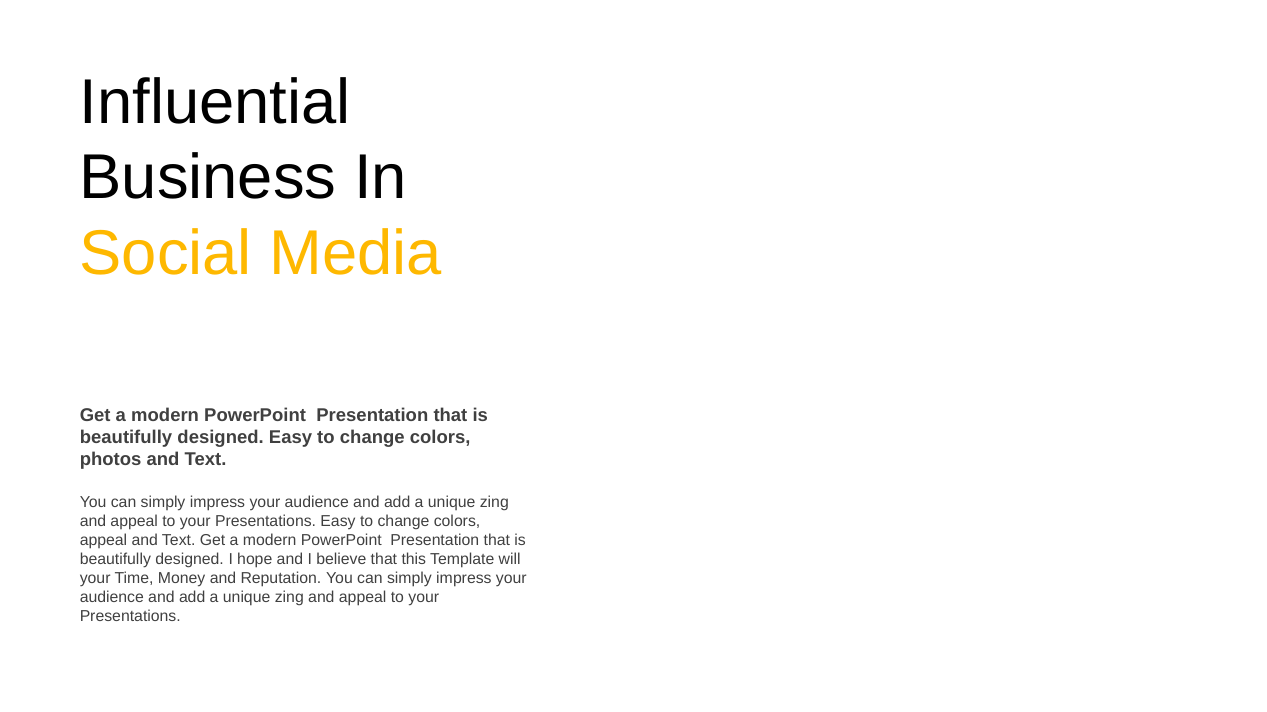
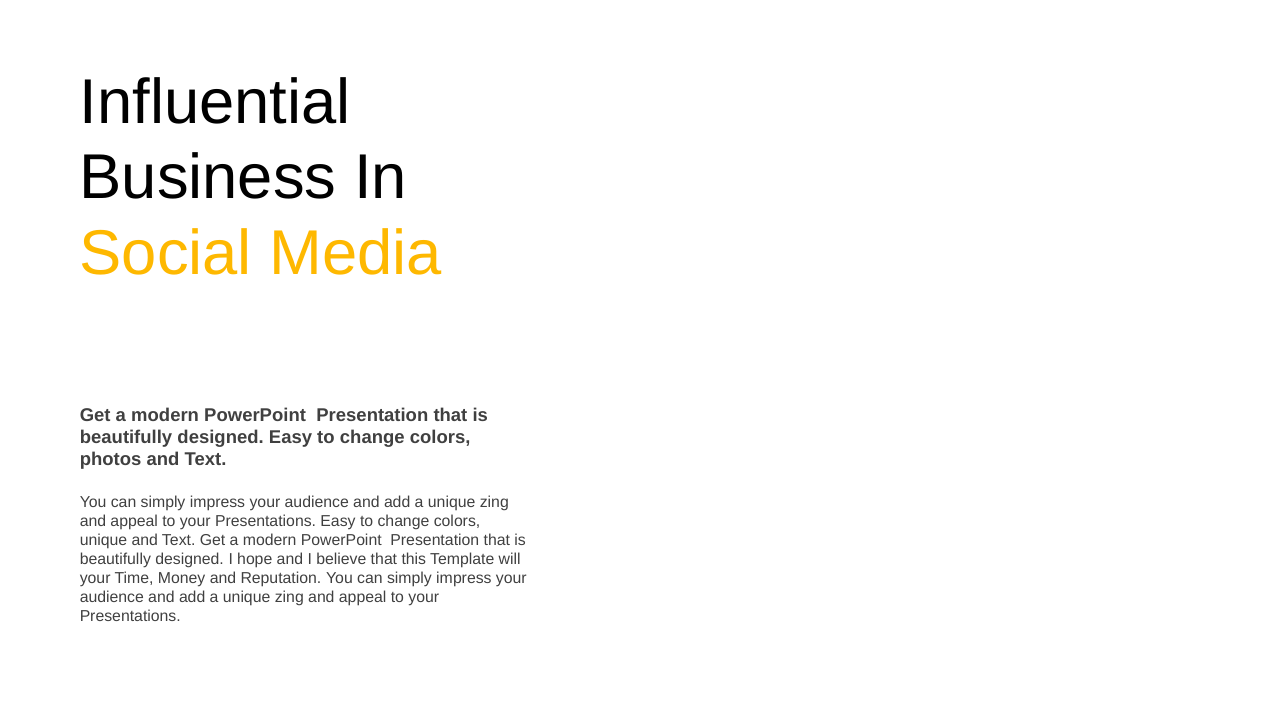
appeal at (104, 540): appeal -> unique
